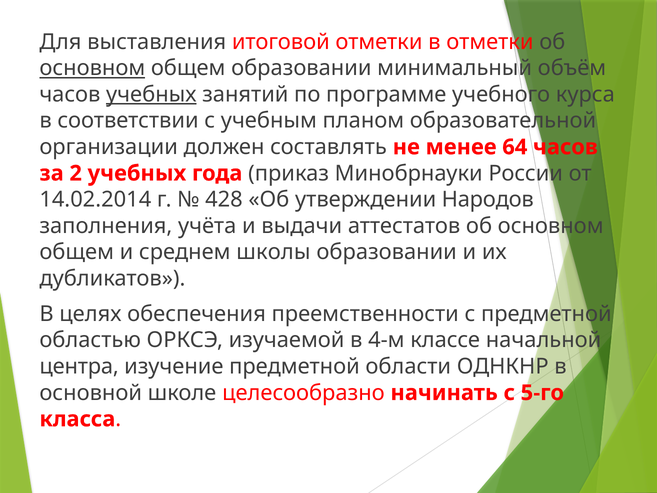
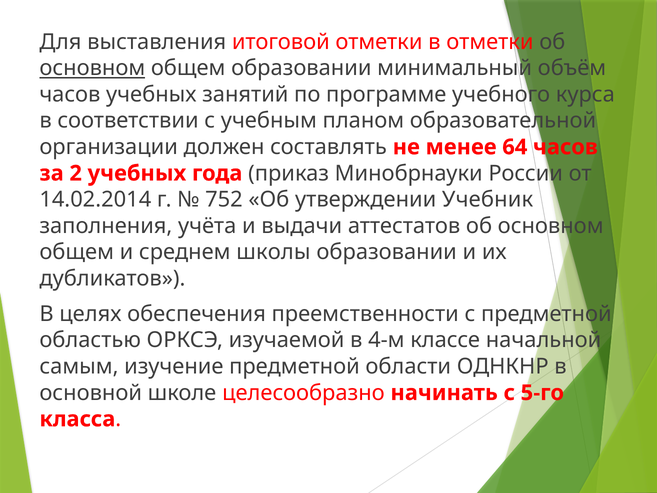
учебных at (151, 94) underline: present -> none
428: 428 -> 752
Народов: Народов -> Учебник
центра: центра -> самым
